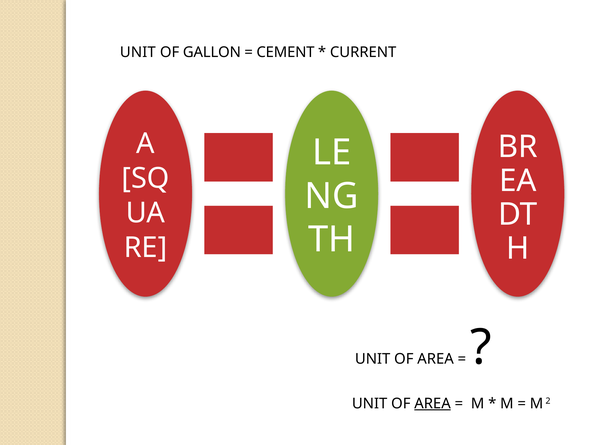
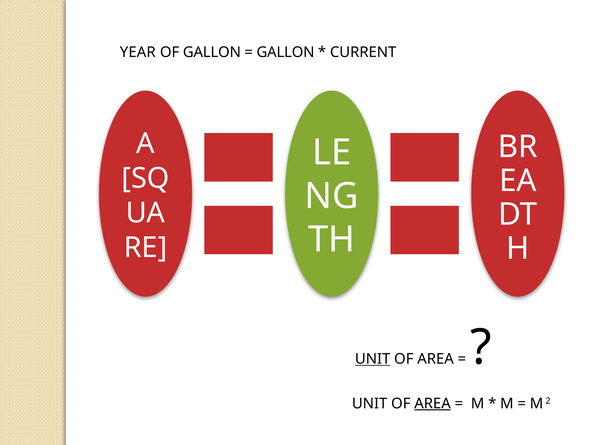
UNIT at (138, 52): UNIT -> YEAR
CEMENT at (286, 52): CEMENT -> GALLON
UNIT at (373, 359) underline: none -> present
